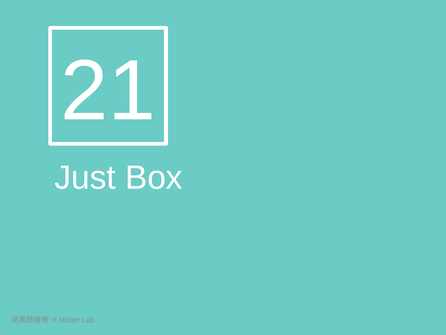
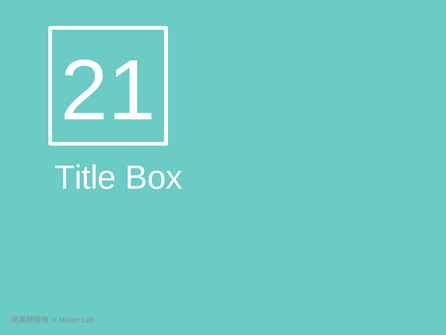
Just: Just -> Title
